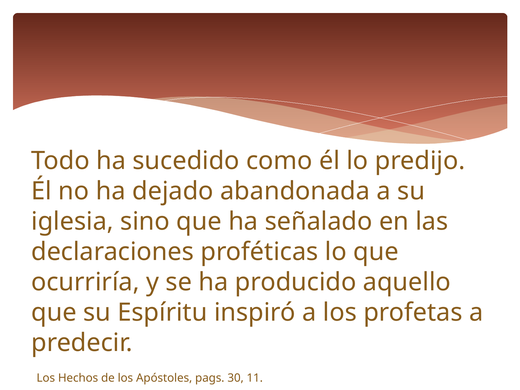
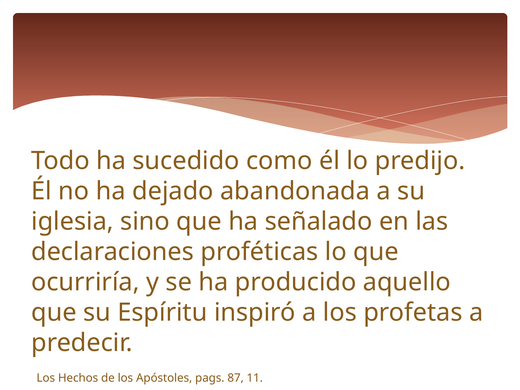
30: 30 -> 87
